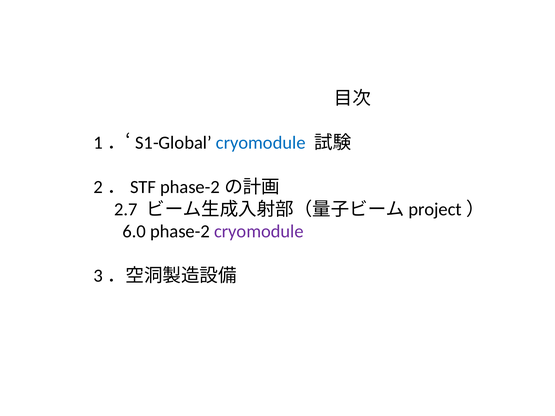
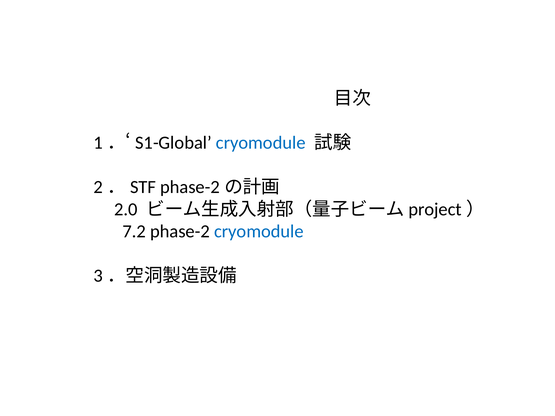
2.7: 2.7 -> 2.0
6.0: 6.0 -> 7.2
cryomodule at (259, 232) colour: purple -> blue
